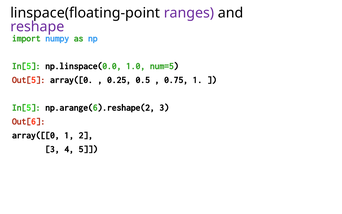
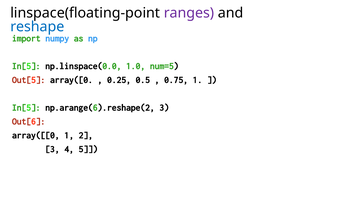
reshape colour: purple -> blue
